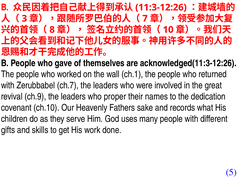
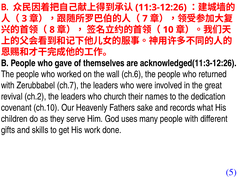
ch.1: ch.1 -> ch.6
ch.9: ch.9 -> ch.2
proper: proper -> church
